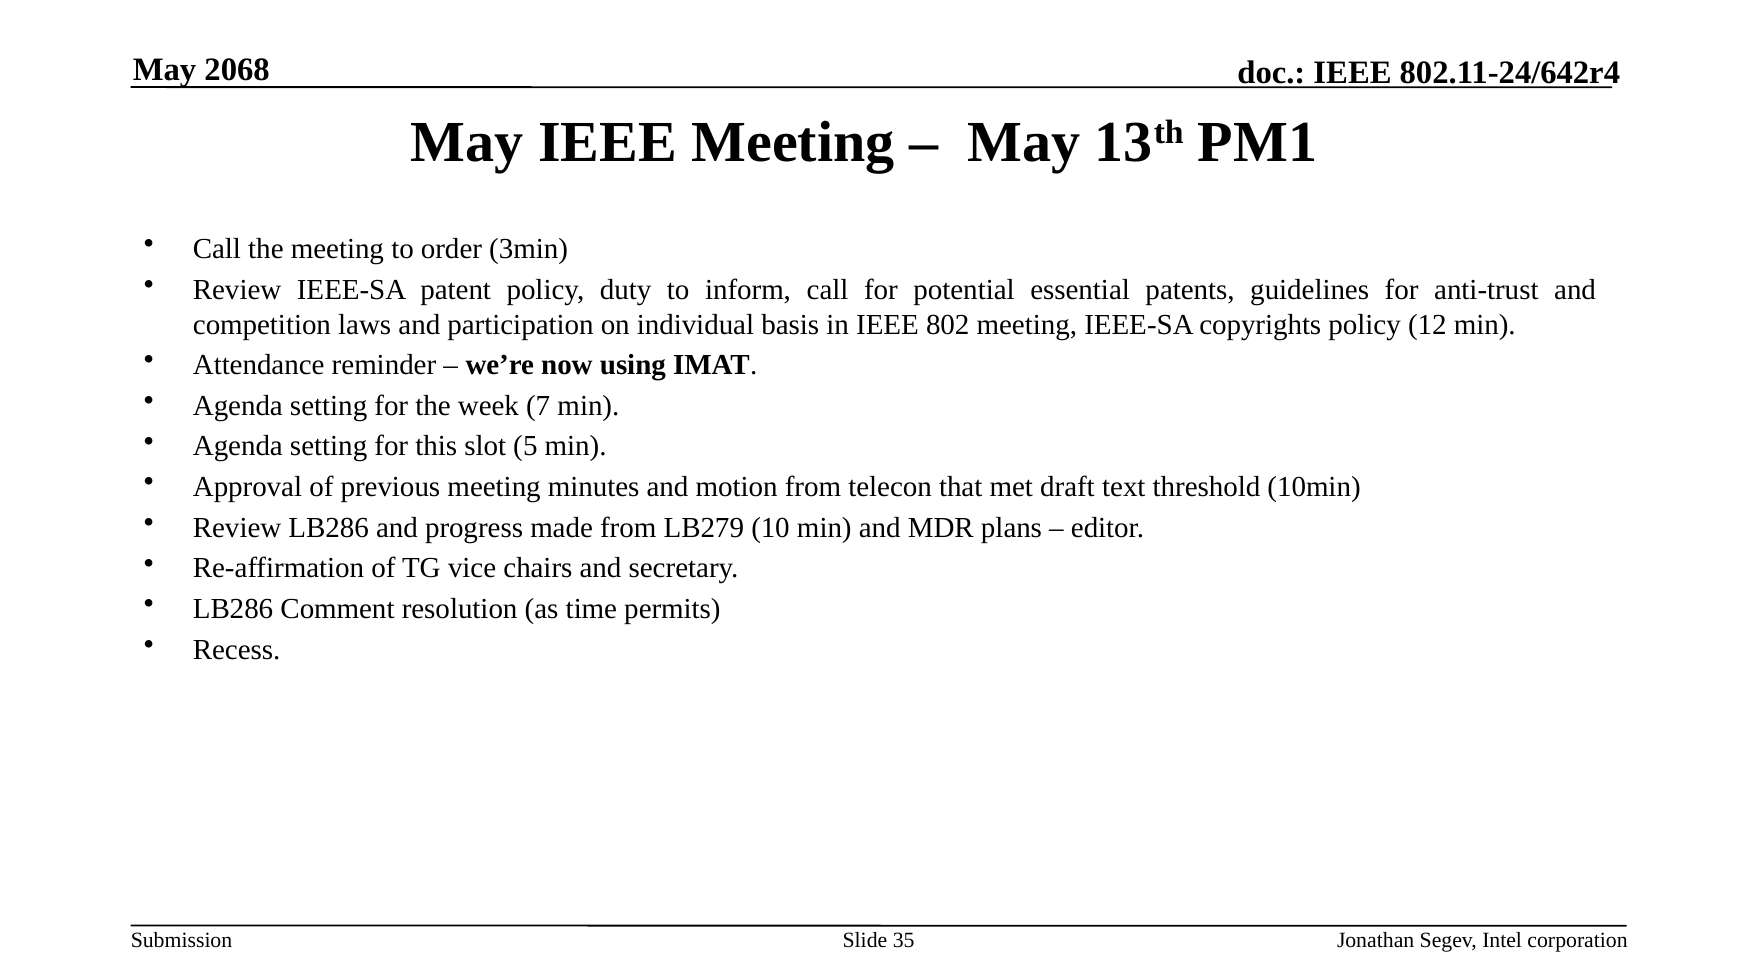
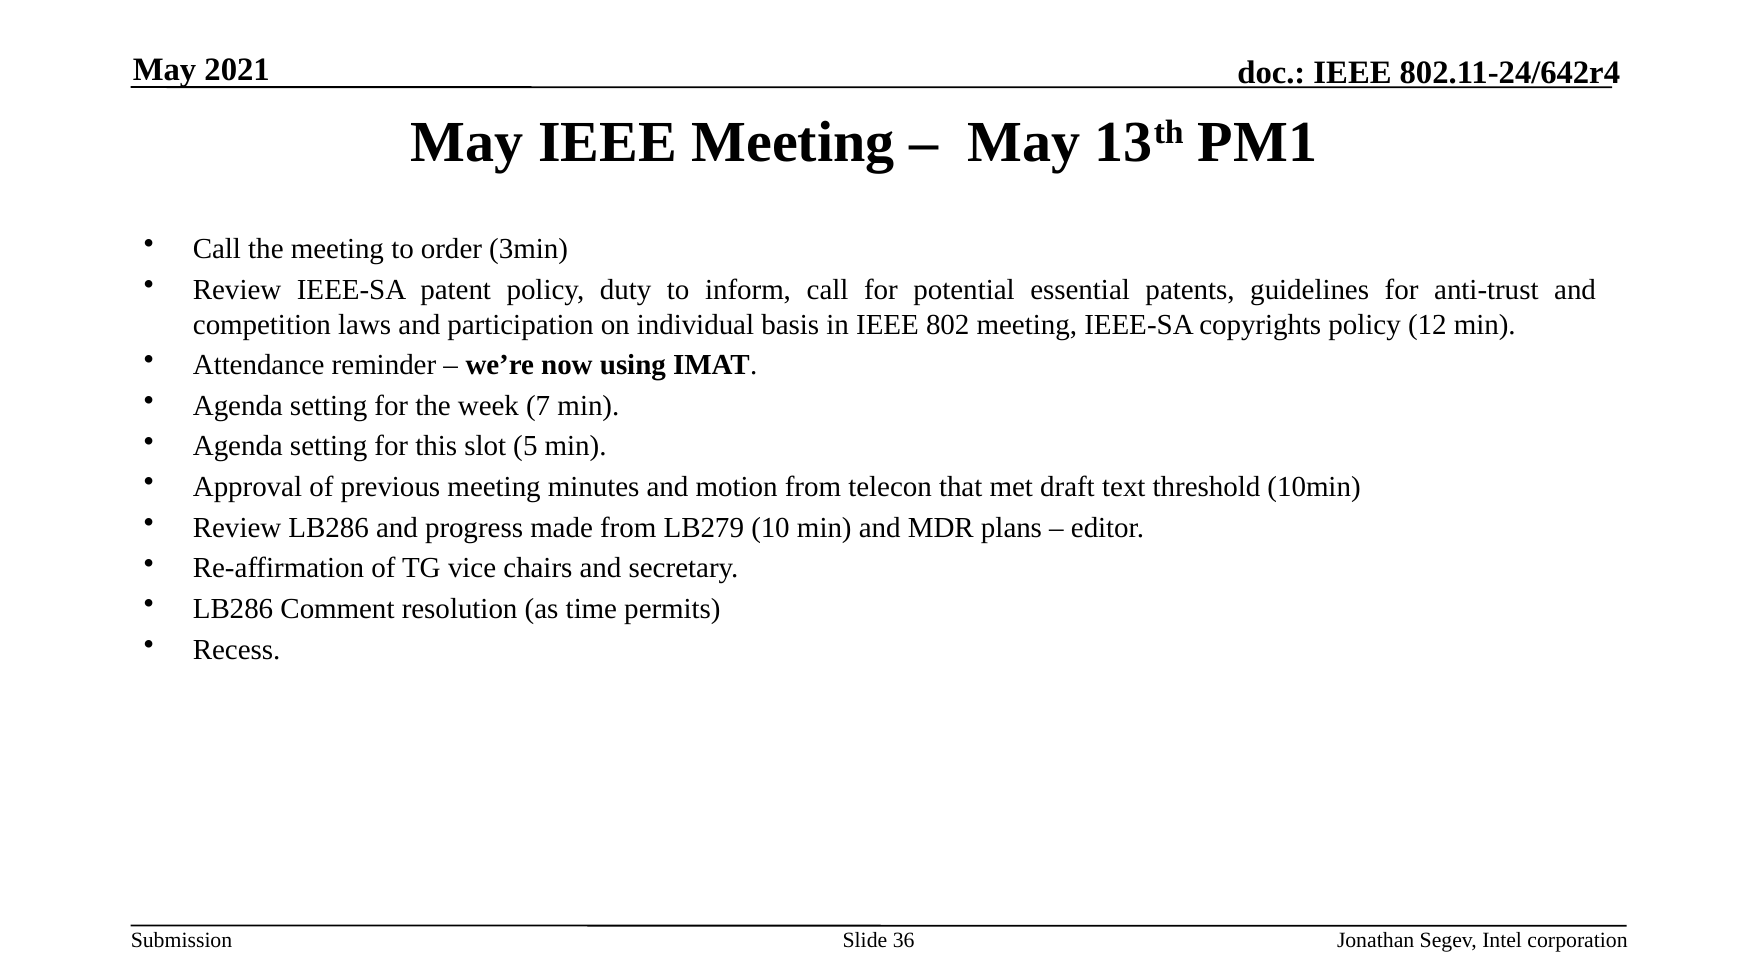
2068: 2068 -> 2021
35: 35 -> 36
